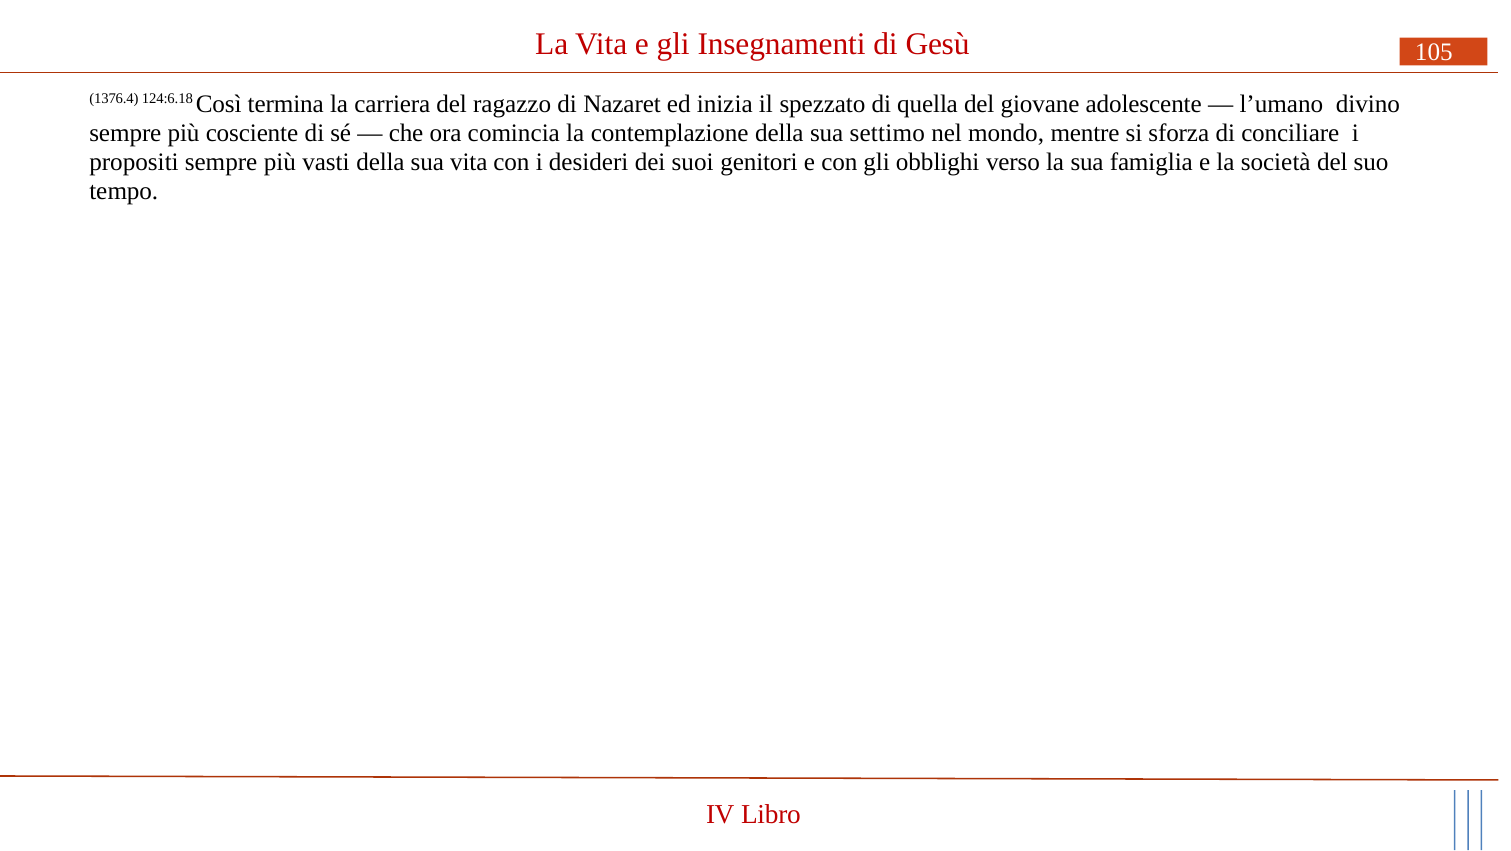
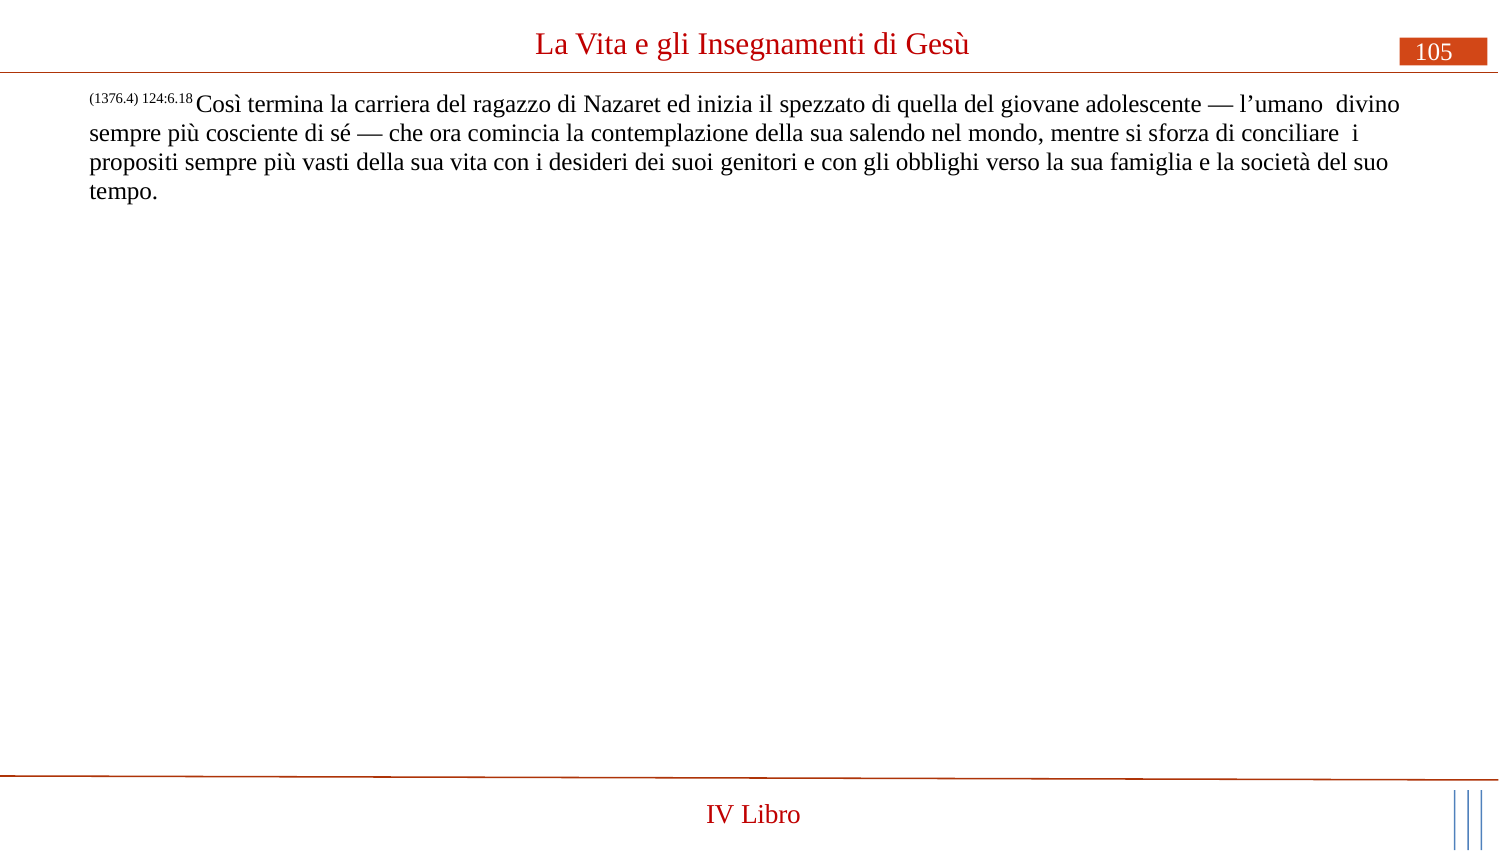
settimo: settimo -> salendo
